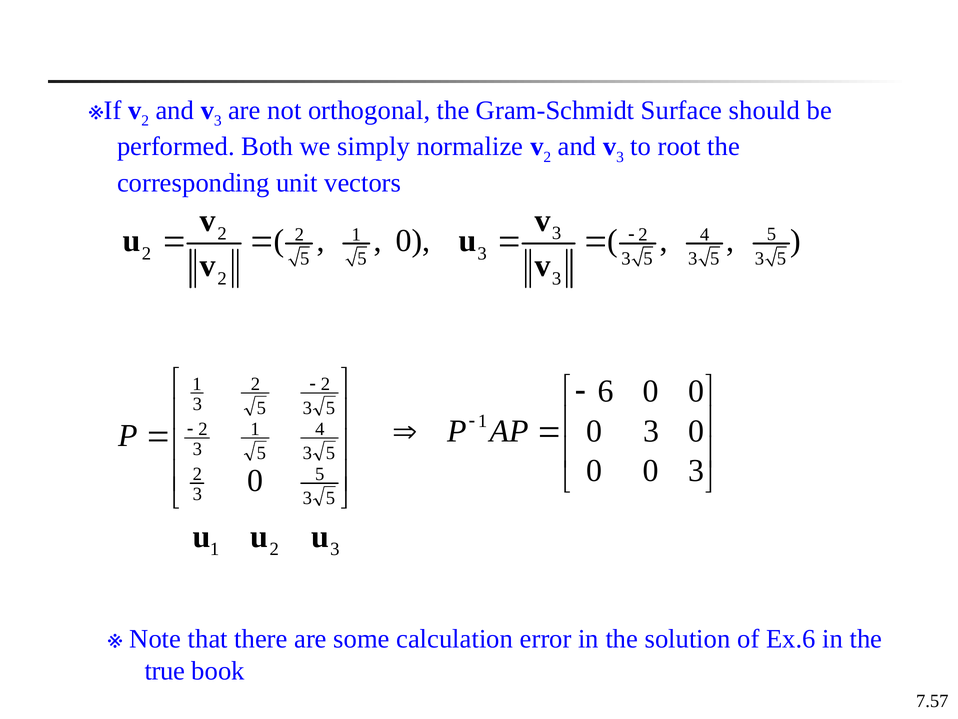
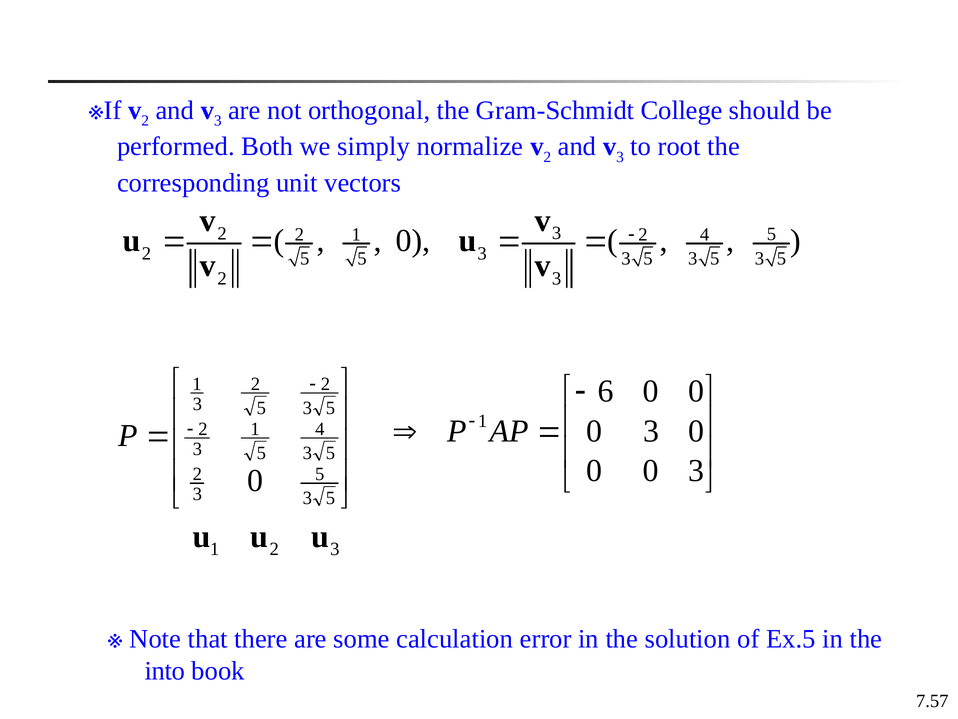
Surface: Surface -> College
Ex.6: Ex.6 -> Ex.5
true: true -> into
